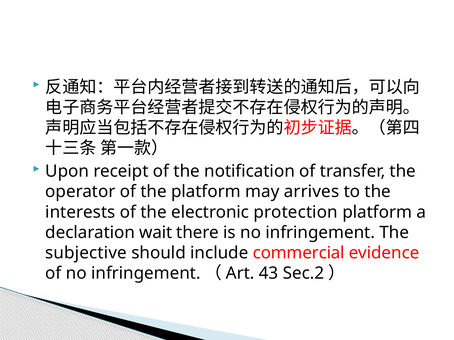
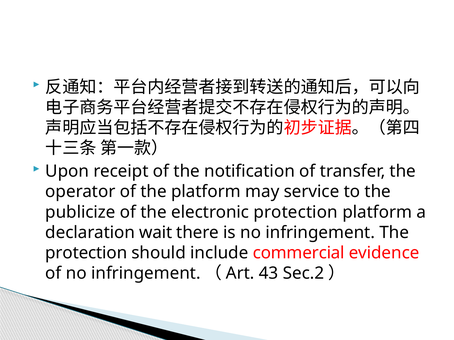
arrives: arrives -> service
interests: interests -> publicize
subjective at (86, 253): subjective -> protection
